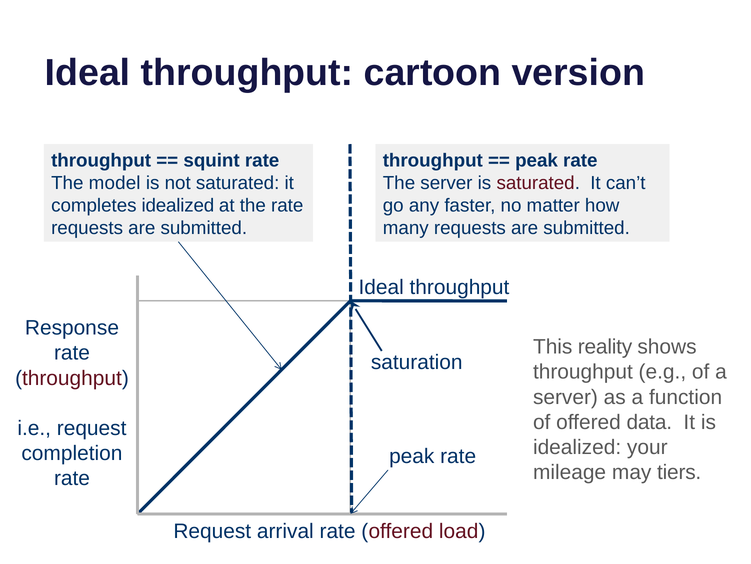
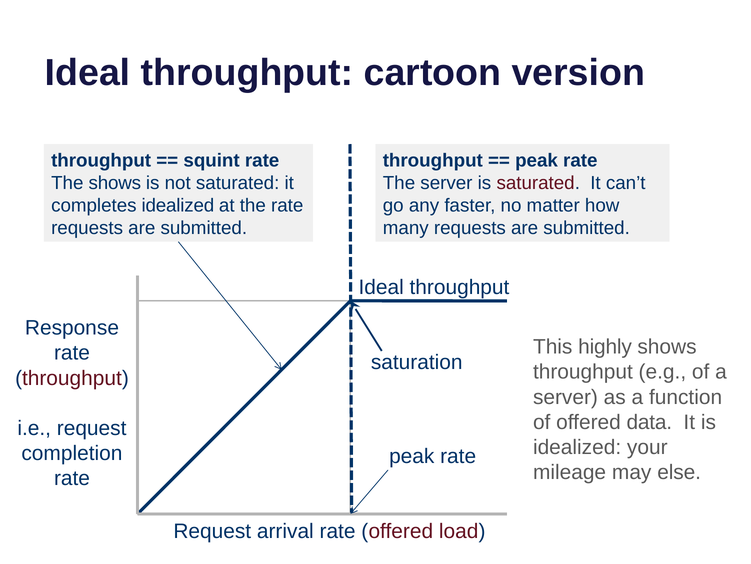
The model: model -> shows
reality: reality -> highly
tiers: tiers -> else
